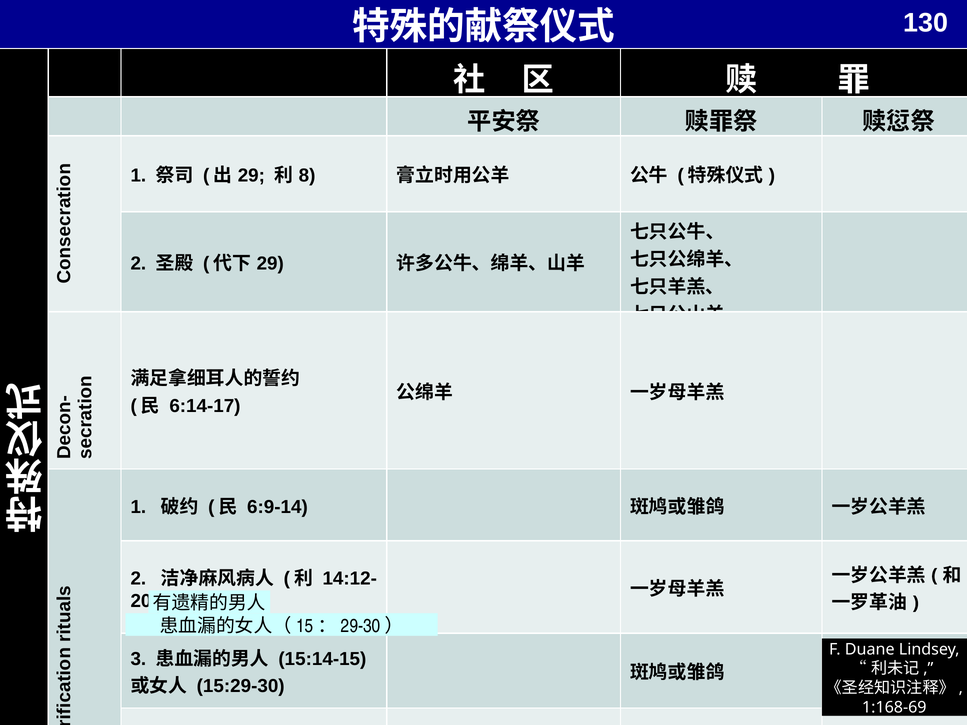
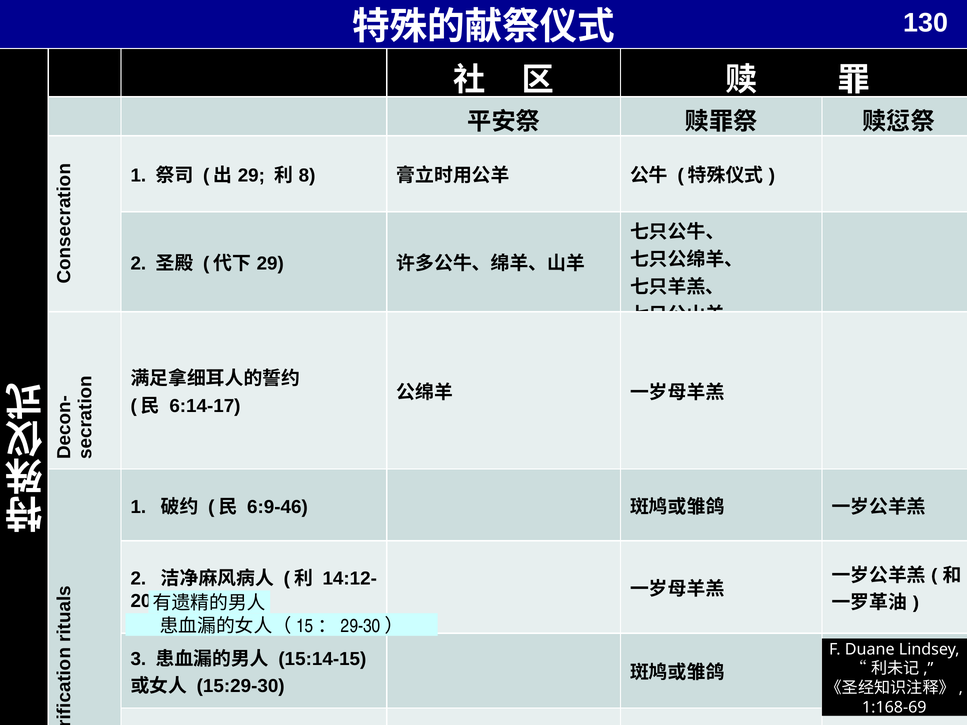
6:9-14: 6:9-14 -> 6:9-46
